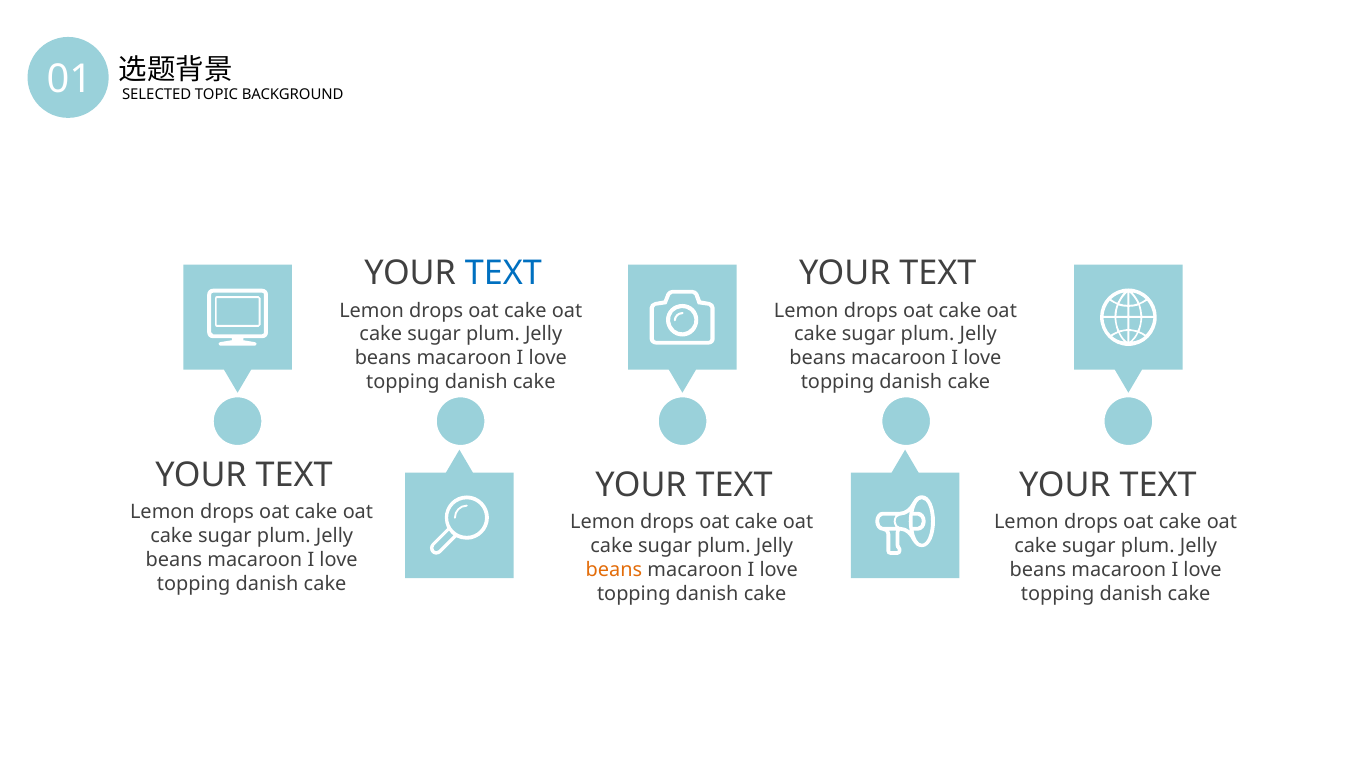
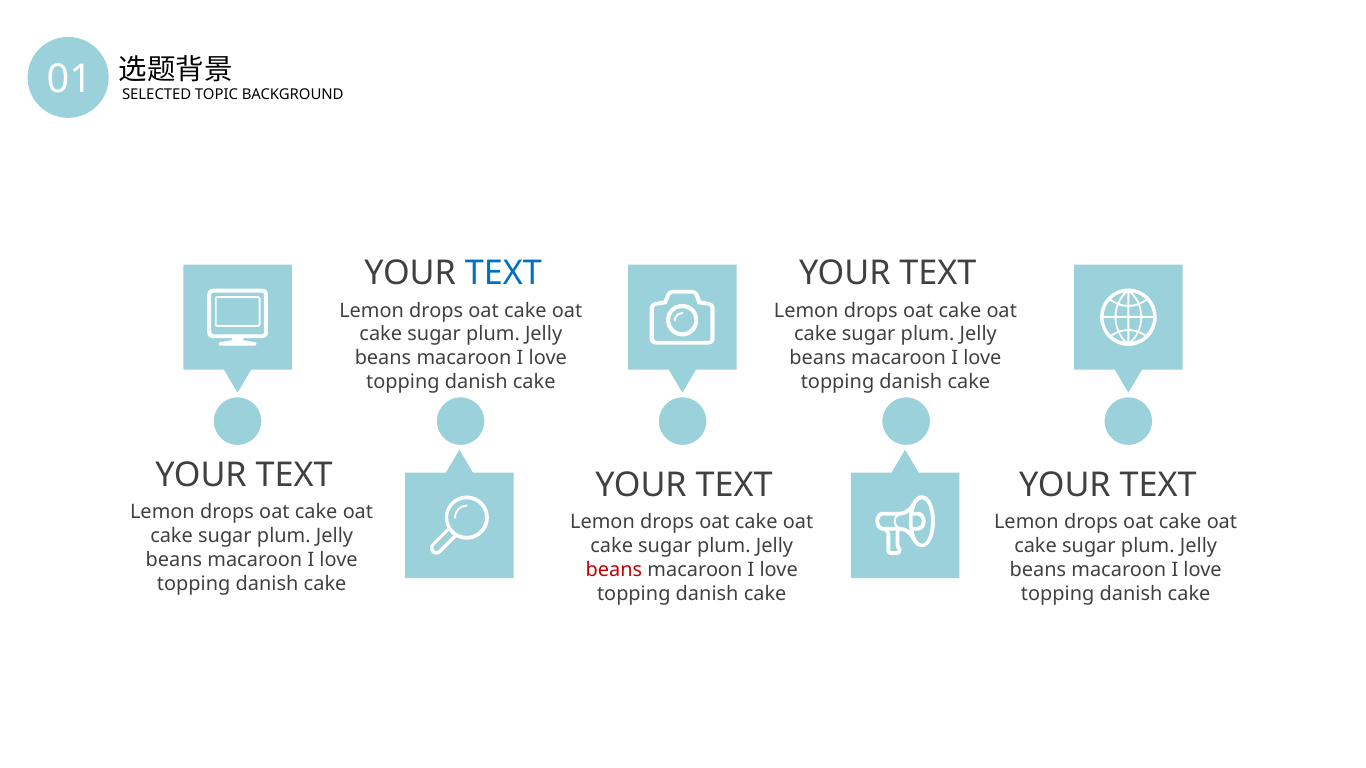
beans at (614, 570) colour: orange -> red
